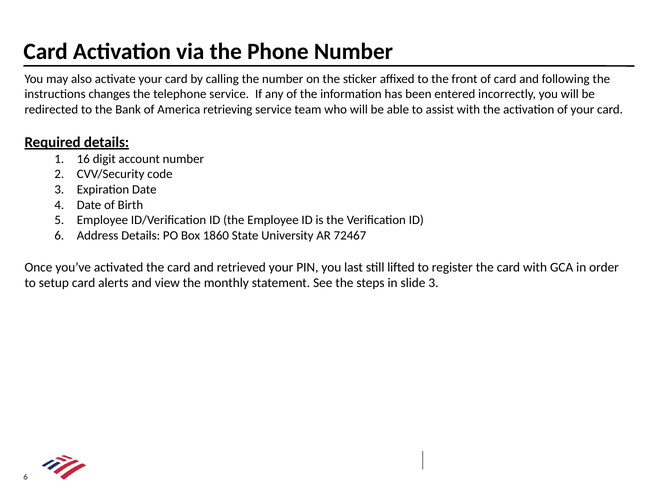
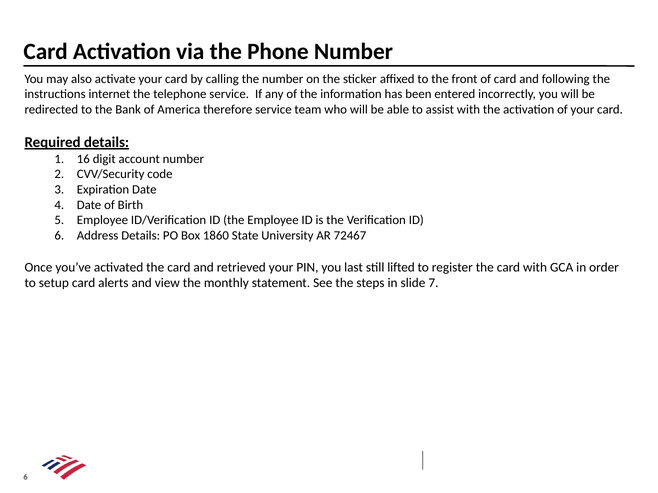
changes: changes -> internet
retrieving: retrieving -> therefore
slide 3: 3 -> 7
